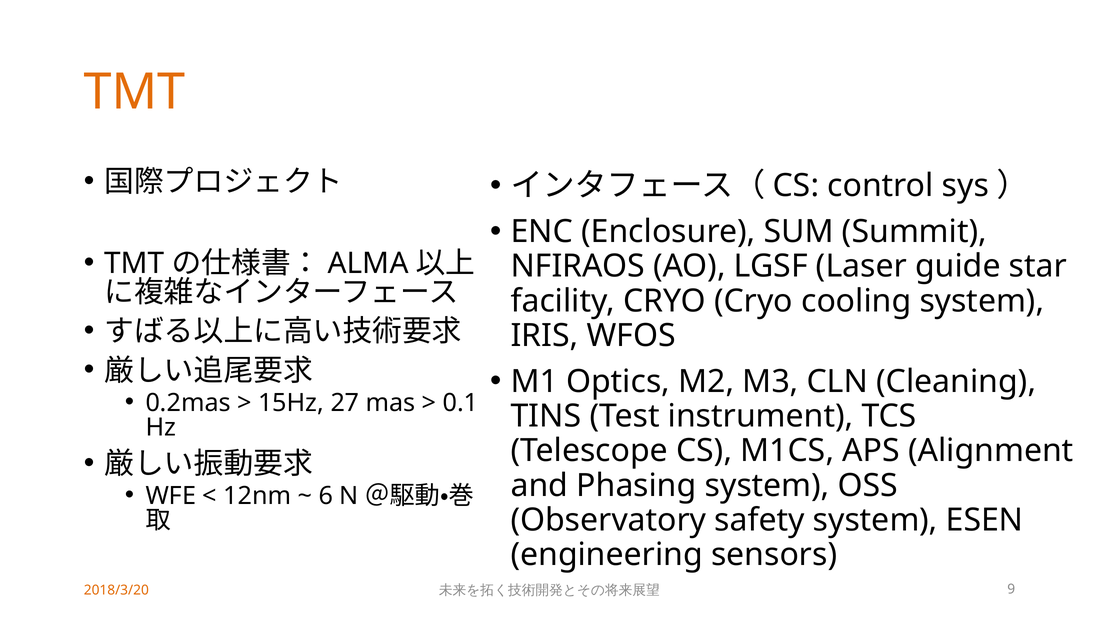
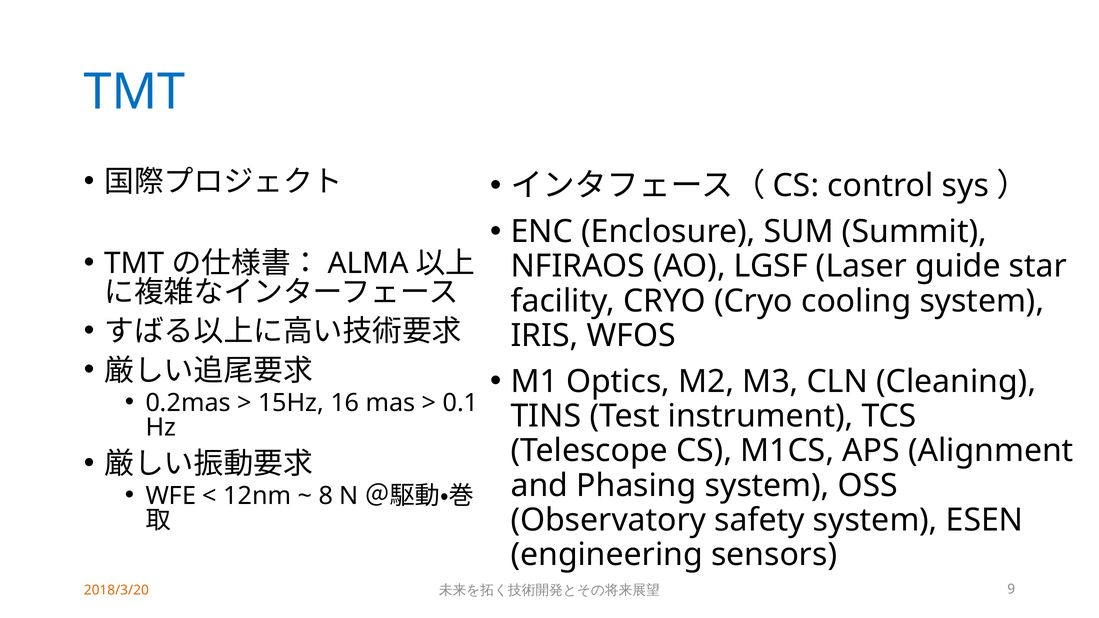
TMT at (135, 92) colour: orange -> blue
27: 27 -> 16
6: 6 -> 8
